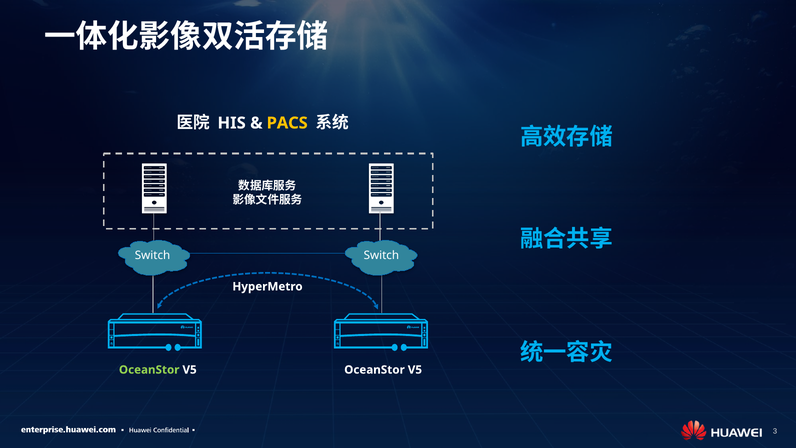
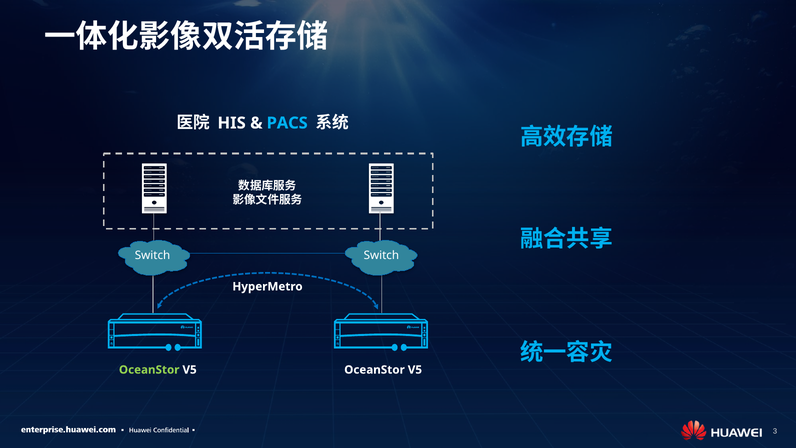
PACS colour: yellow -> light blue
